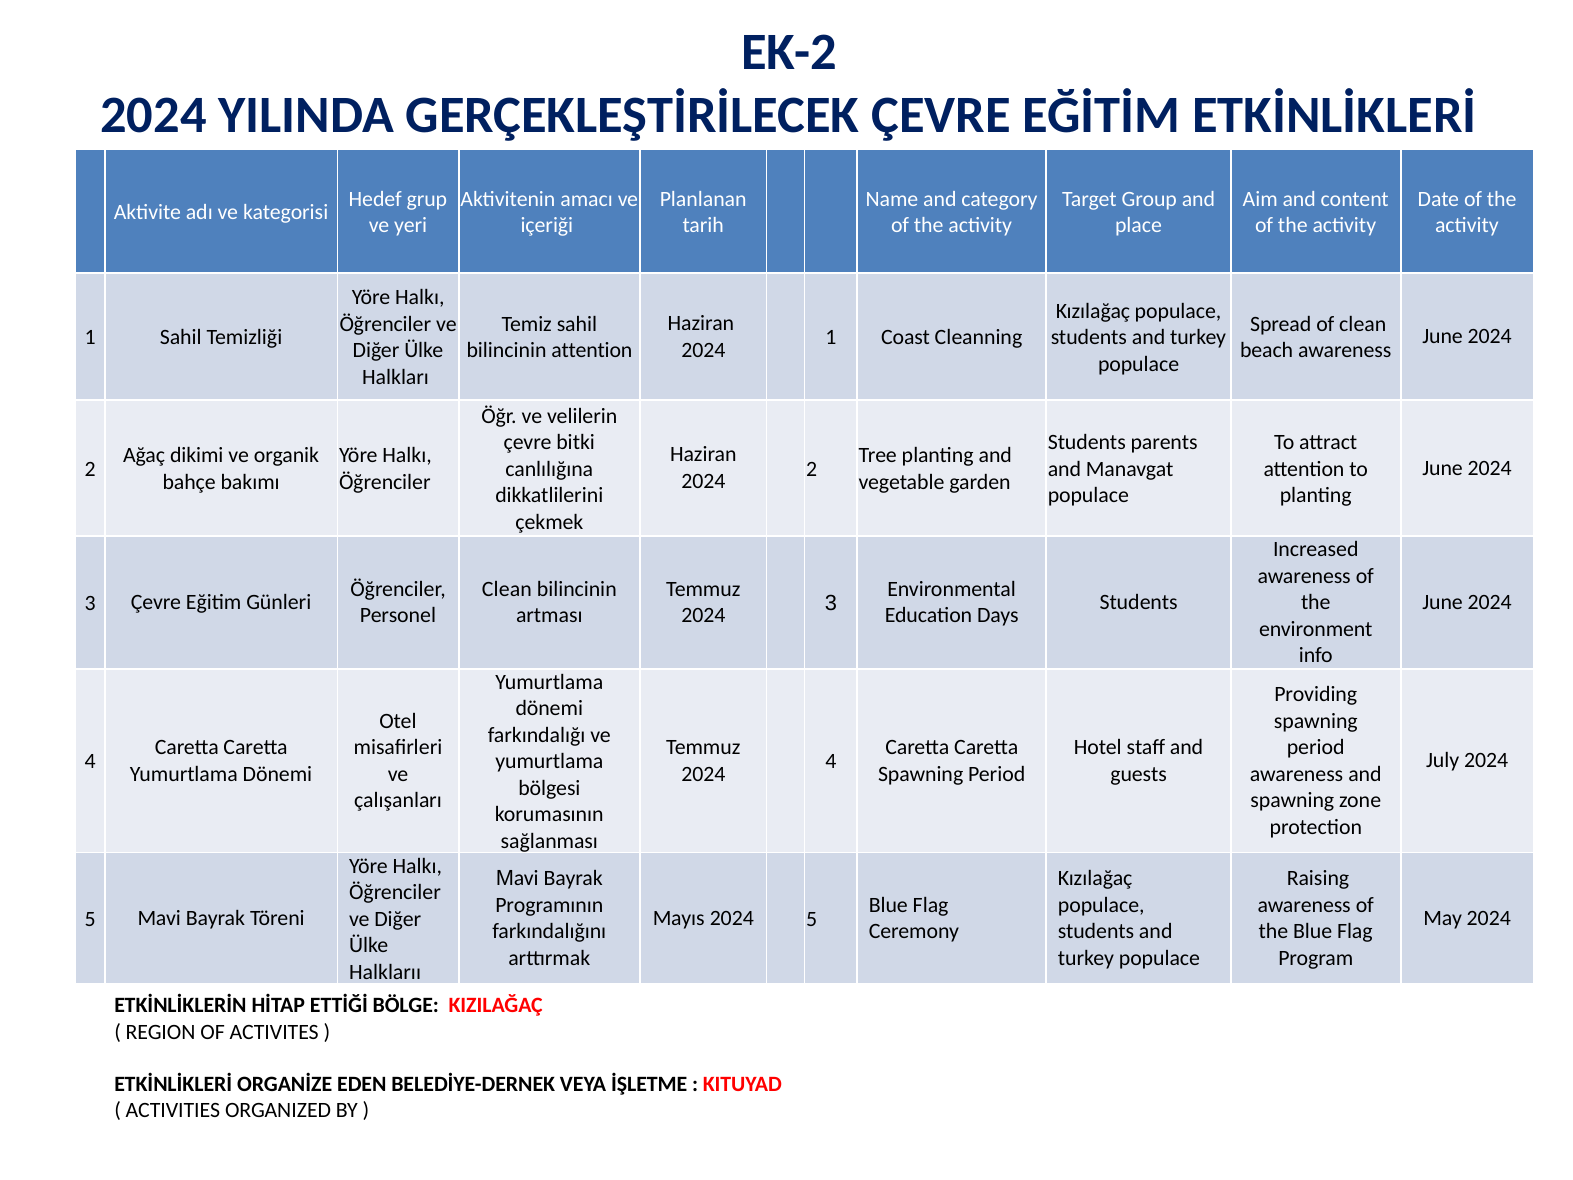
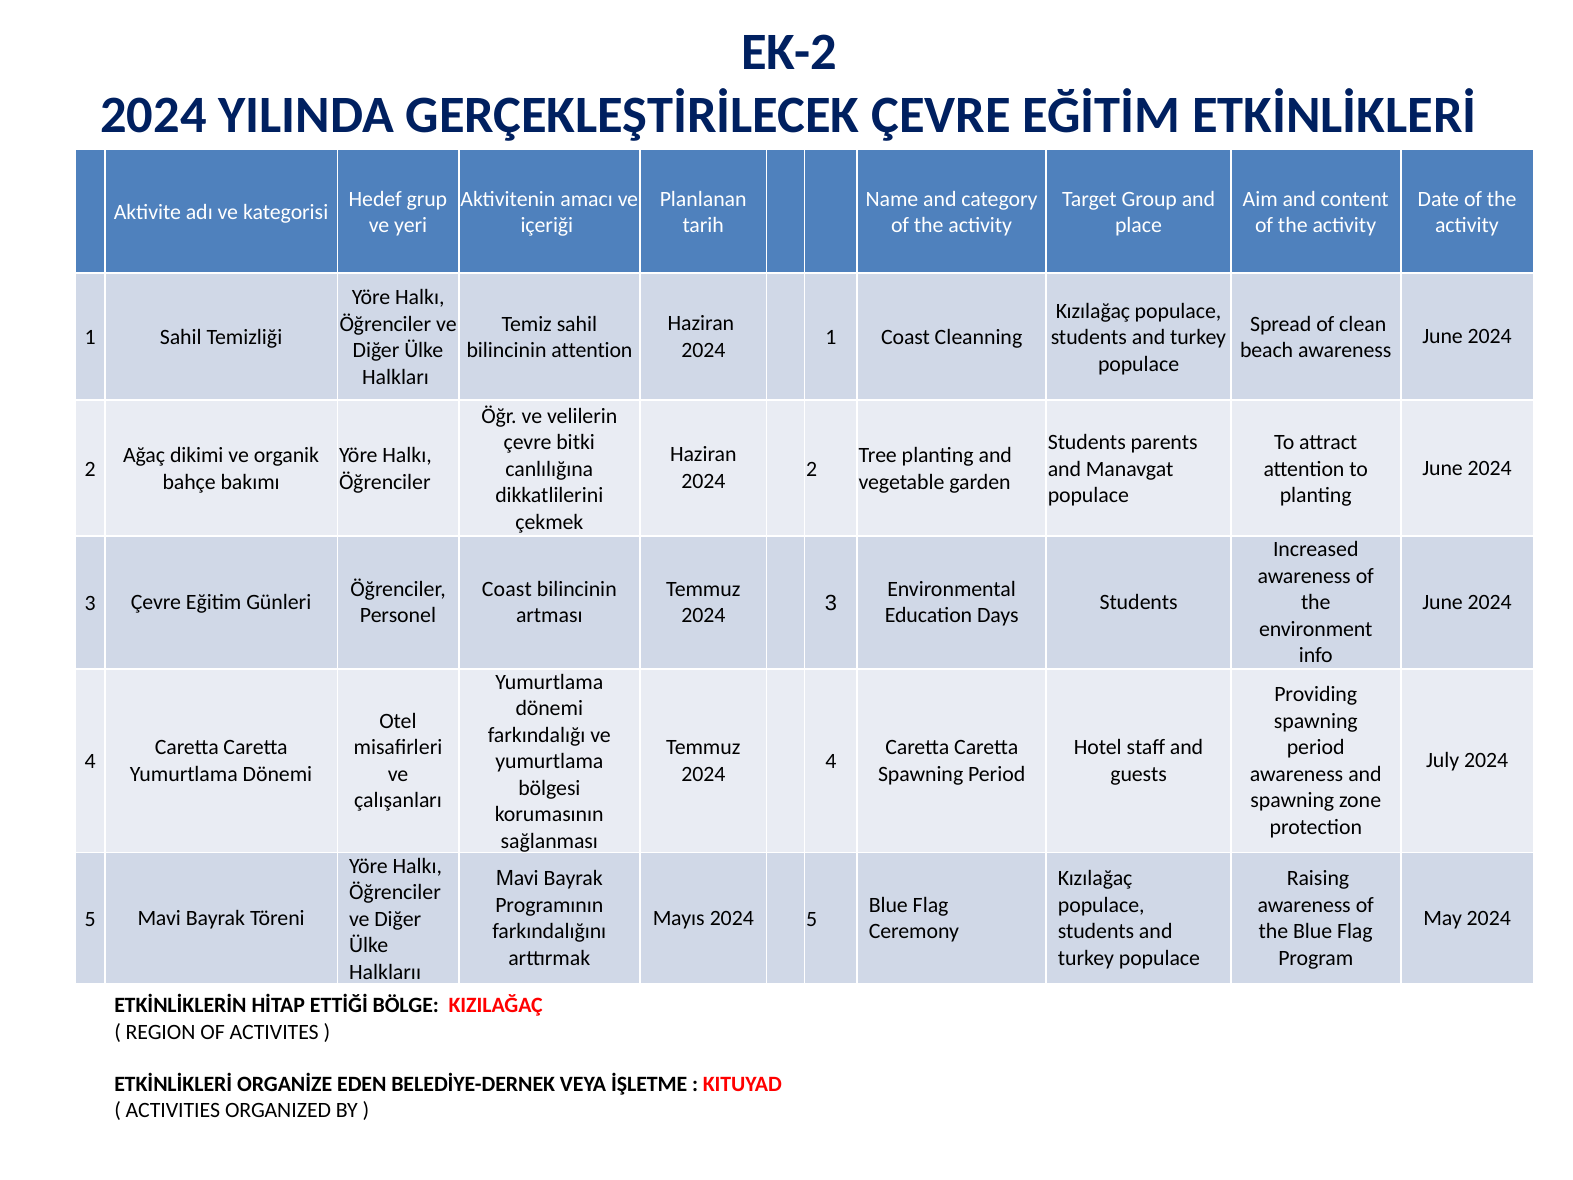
Clean at (507, 589): Clean -> Coast
